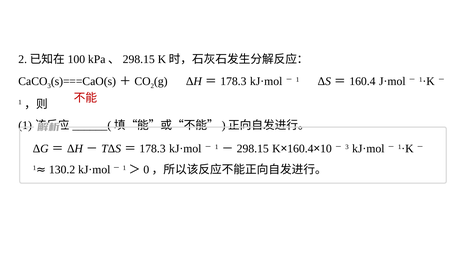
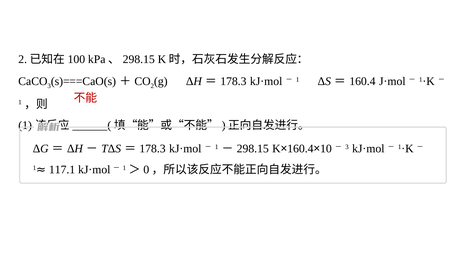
130.2: 130.2 -> 117.1
